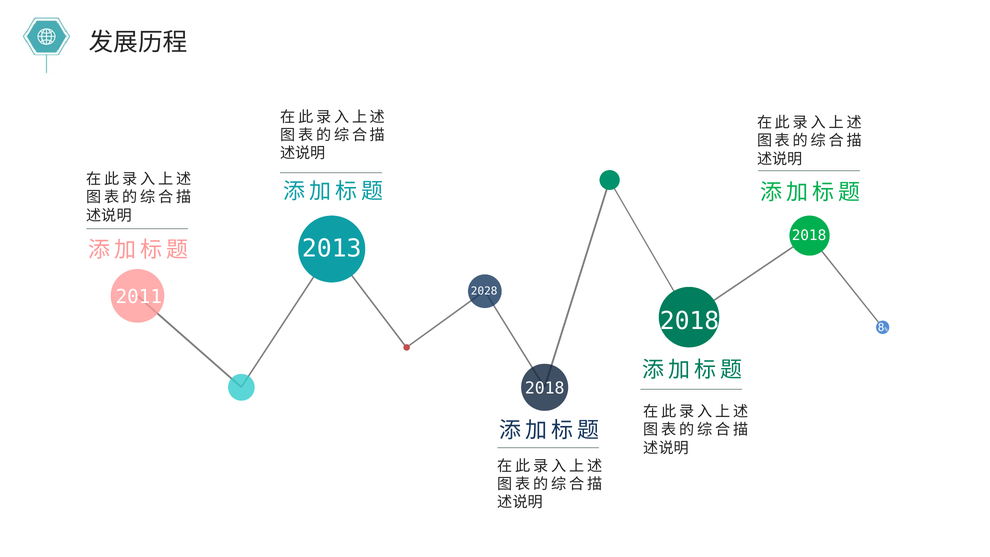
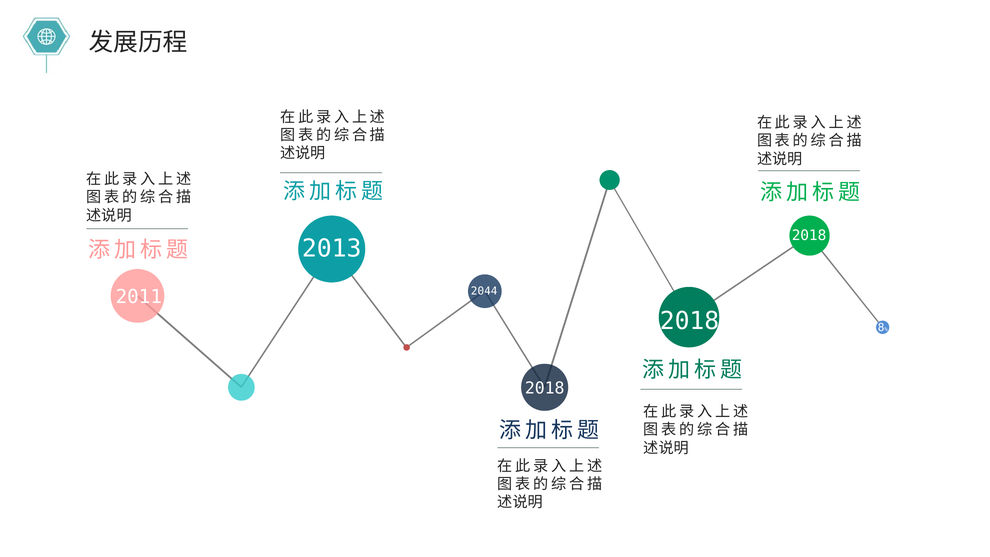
2028: 2028 -> 2044
